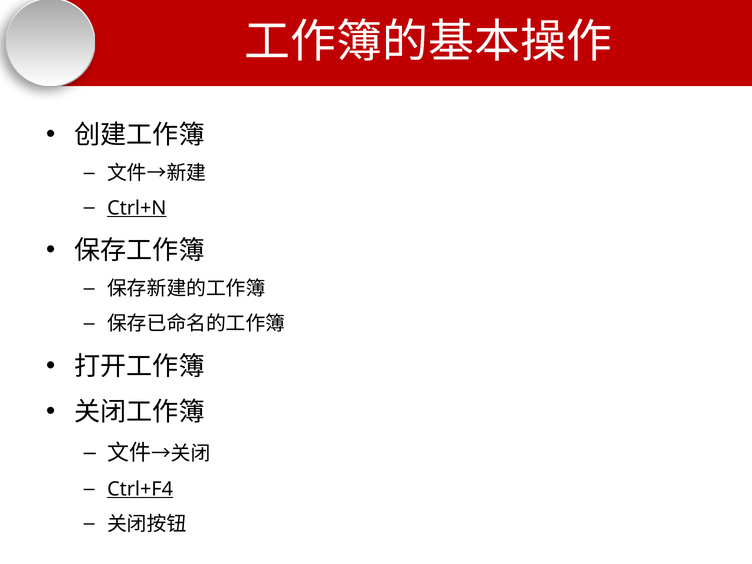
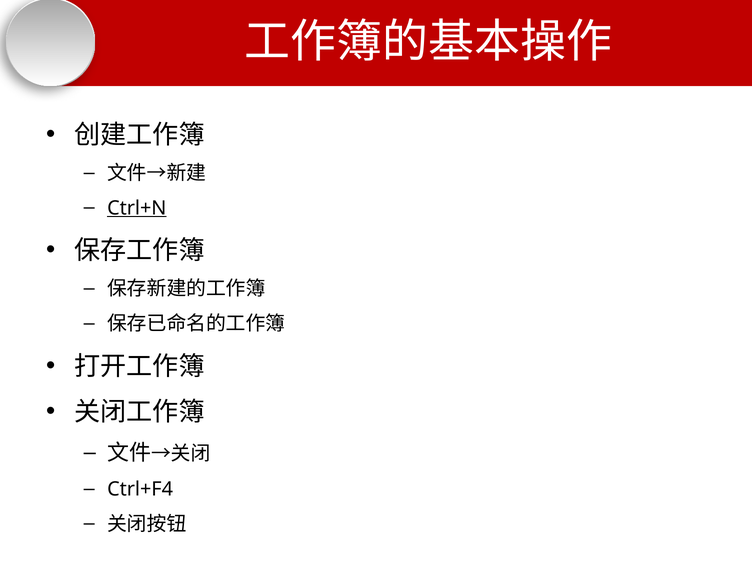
Ctrl+F4 underline: present -> none
